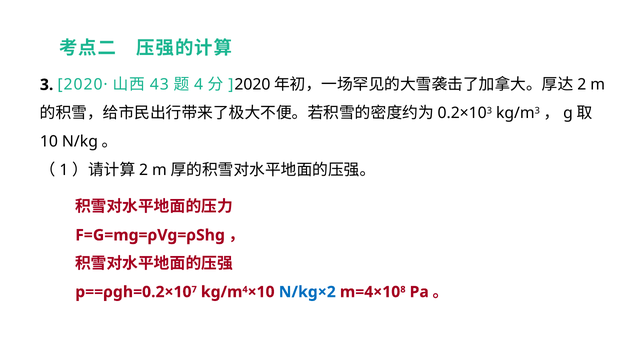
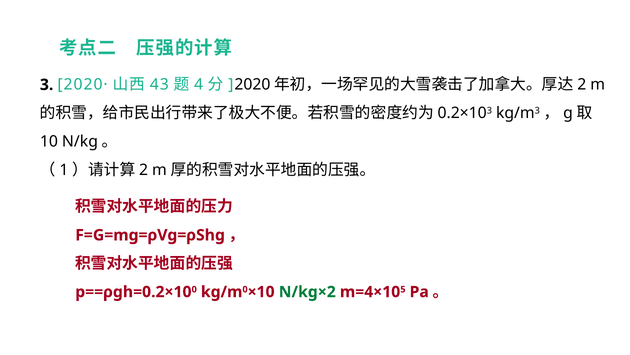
7 at (194, 289): 7 -> 0
4 at (245, 289): 4 -> 0
N/kg×2 colour: blue -> green
8: 8 -> 5
